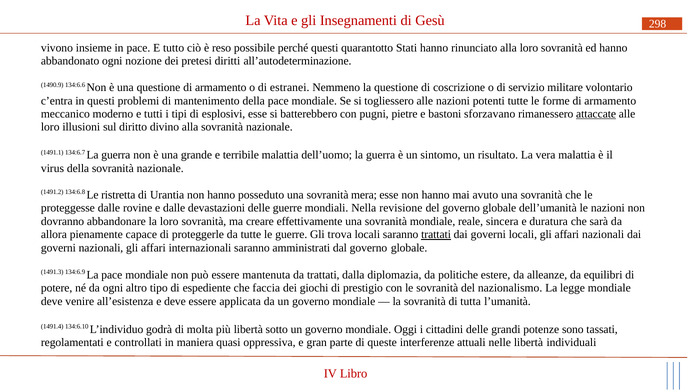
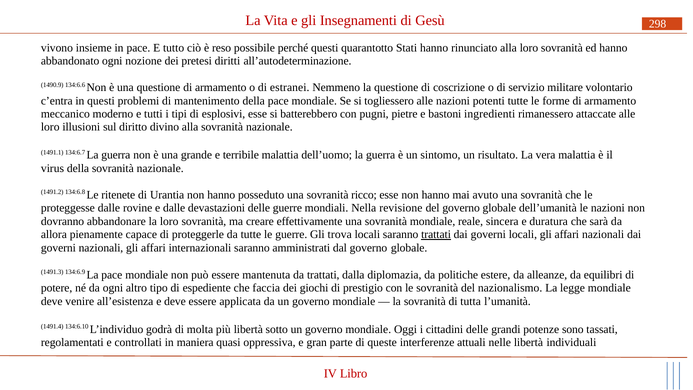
sforzavano: sforzavano -> ingredienti
attaccate underline: present -> none
ristretta: ristretta -> ritenete
mera: mera -> ricco
